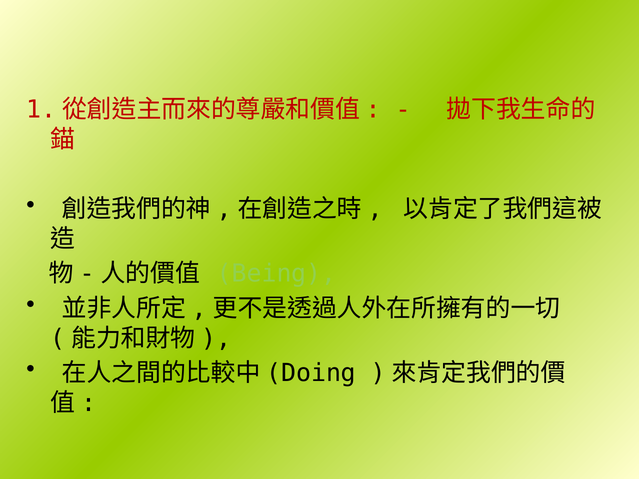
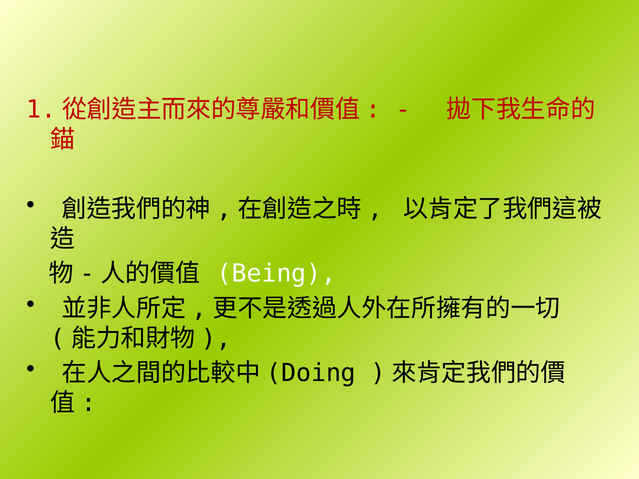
Being colour: light green -> white
